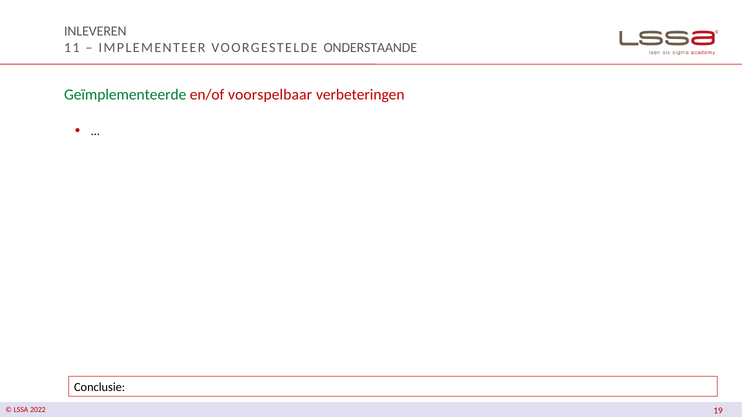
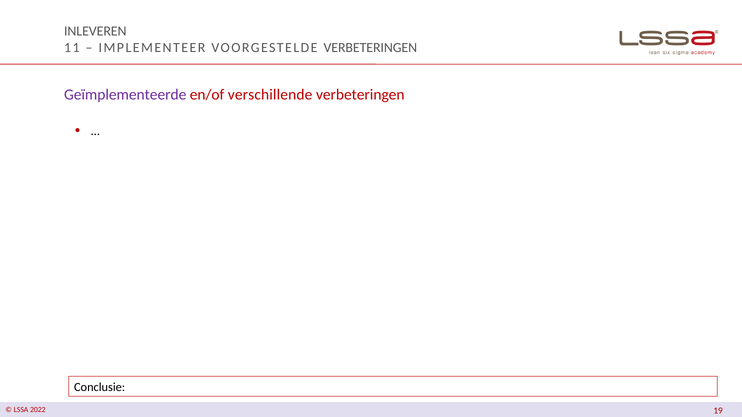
VOORGESTELDE ONDERSTAANDE: ONDERSTAANDE -> VERBETERINGEN
Geïmplementeerde colour: green -> purple
voorspelbaar: voorspelbaar -> verschillende
